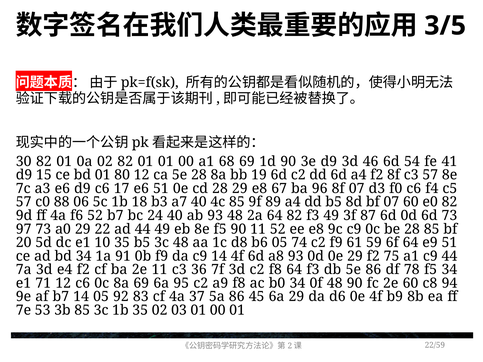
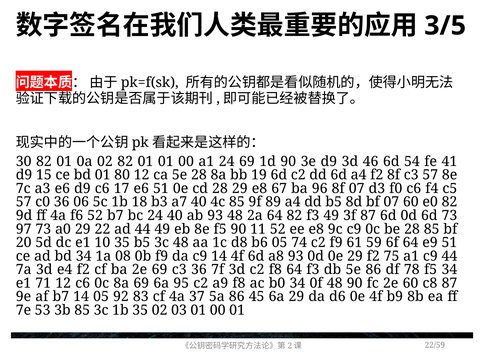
a1 68: 68 -> 24
c0 88: 88 -> 36
91: 91 -> 08
2e 11: 11 -> 69
c8 94: 94 -> 87
